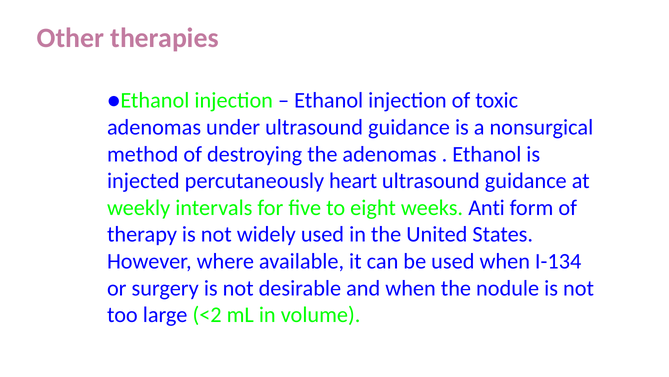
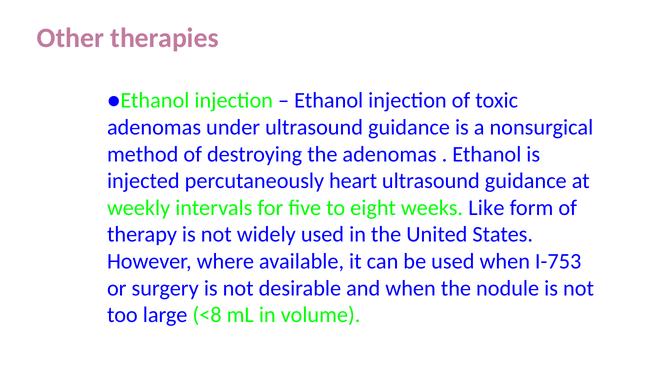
Anti: Anti -> Like
I-134: I-134 -> I-753
<2: <2 -> <8
